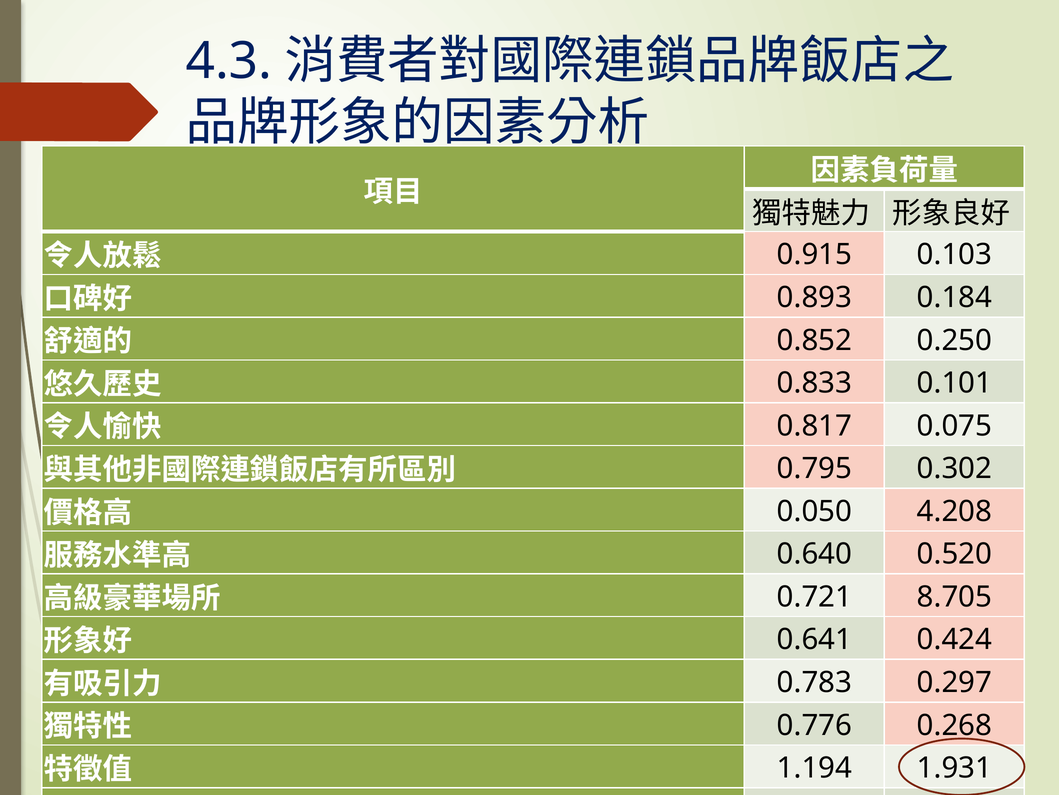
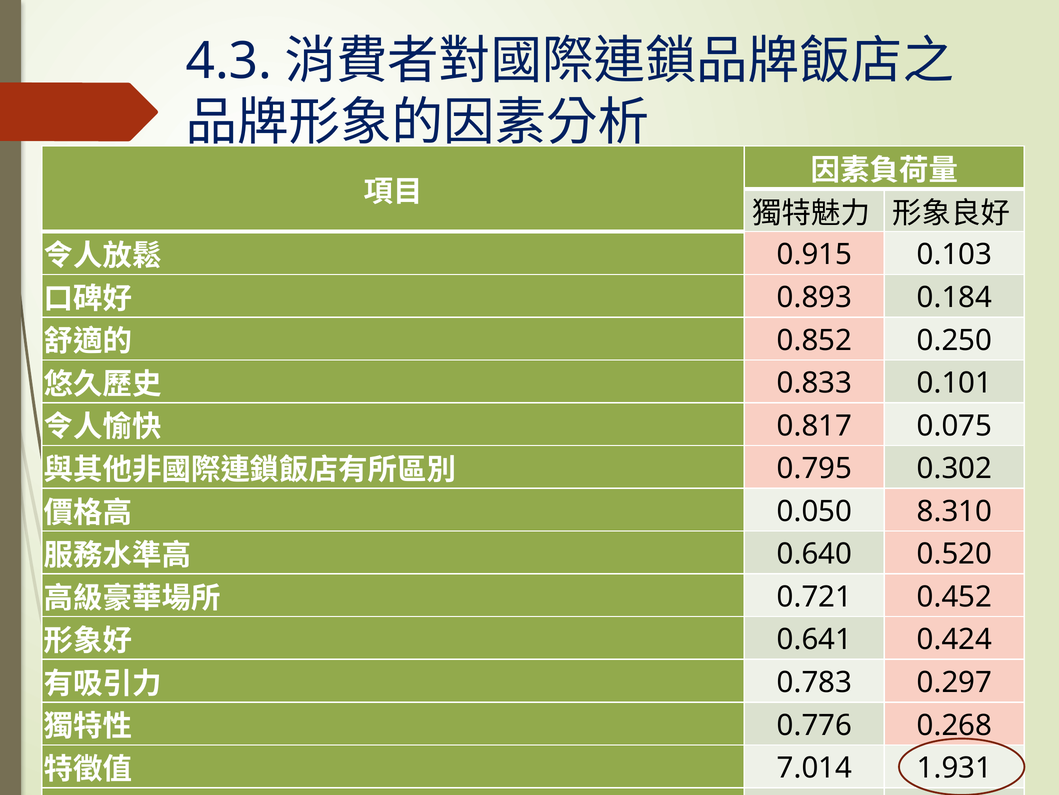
4.208: 4.208 -> 8.310
8.705: 8.705 -> 0.452
1.194: 1.194 -> 7.014
